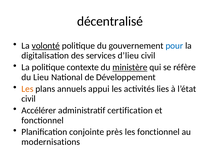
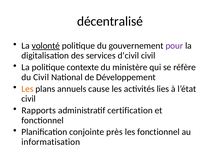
pour colour: blue -> purple
d’lieu: d’lieu -> d’civil
ministère underline: present -> none
du Lieu: Lieu -> Civil
appui: appui -> cause
Accélérer: Accélérer -> Rapports
modernisations: modernisations -> informatisation
